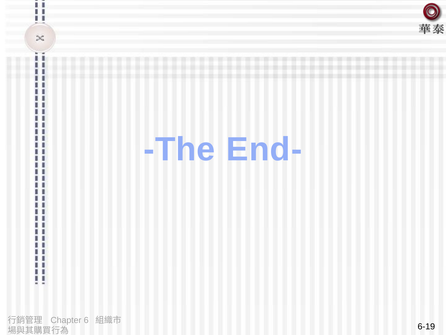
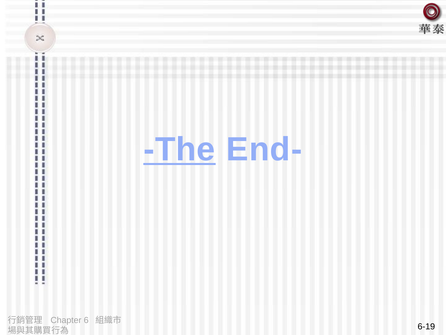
The underline: none -> present
